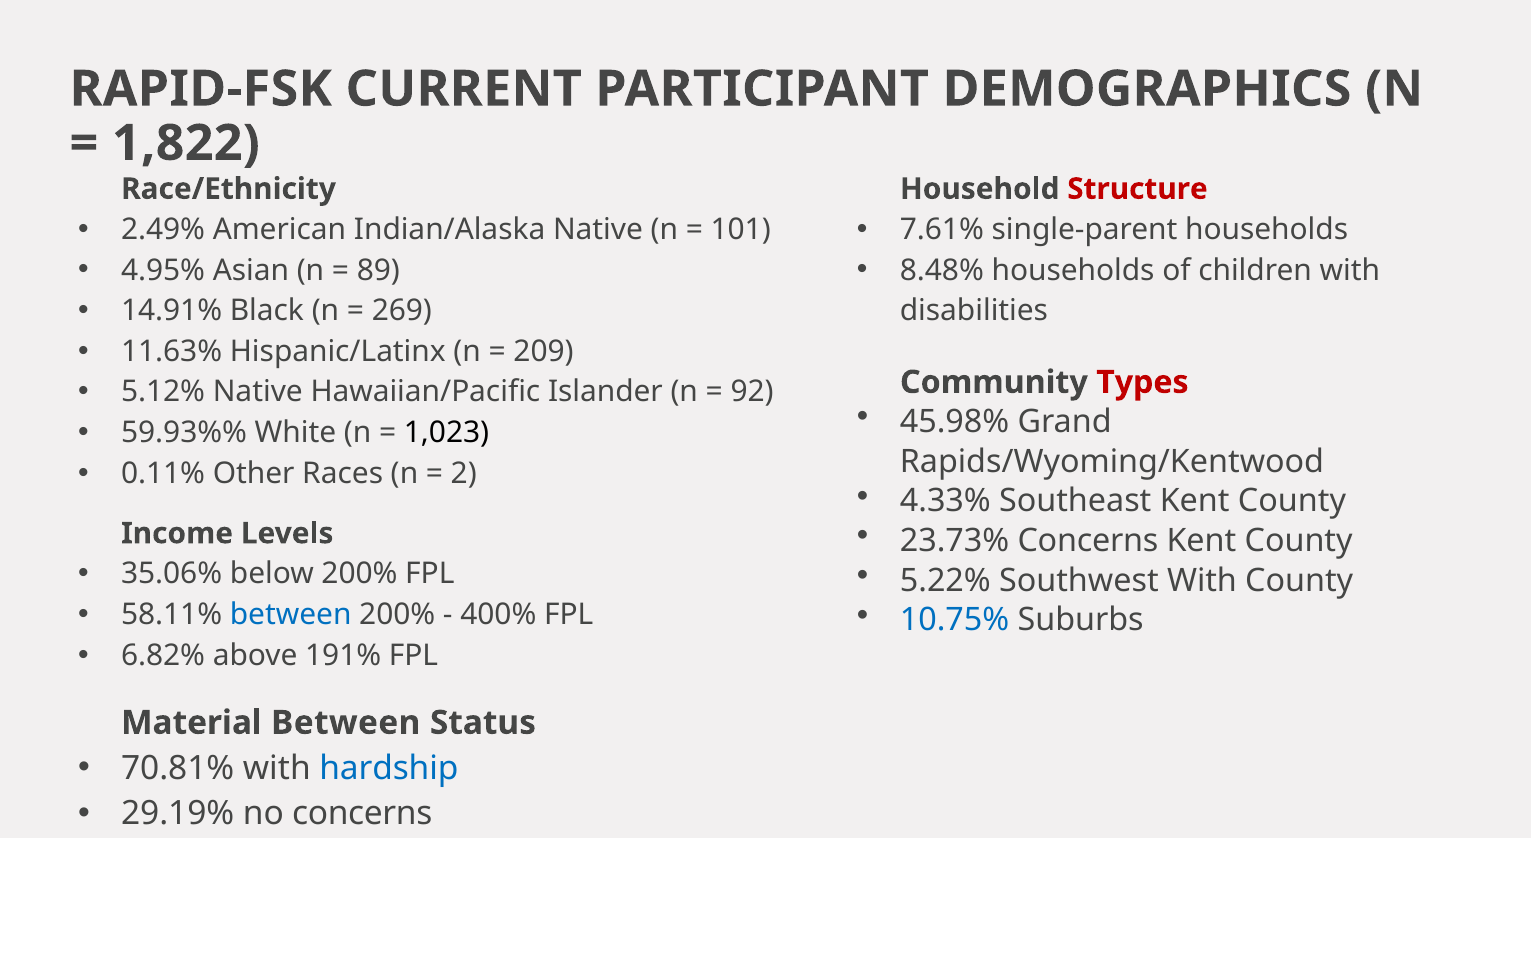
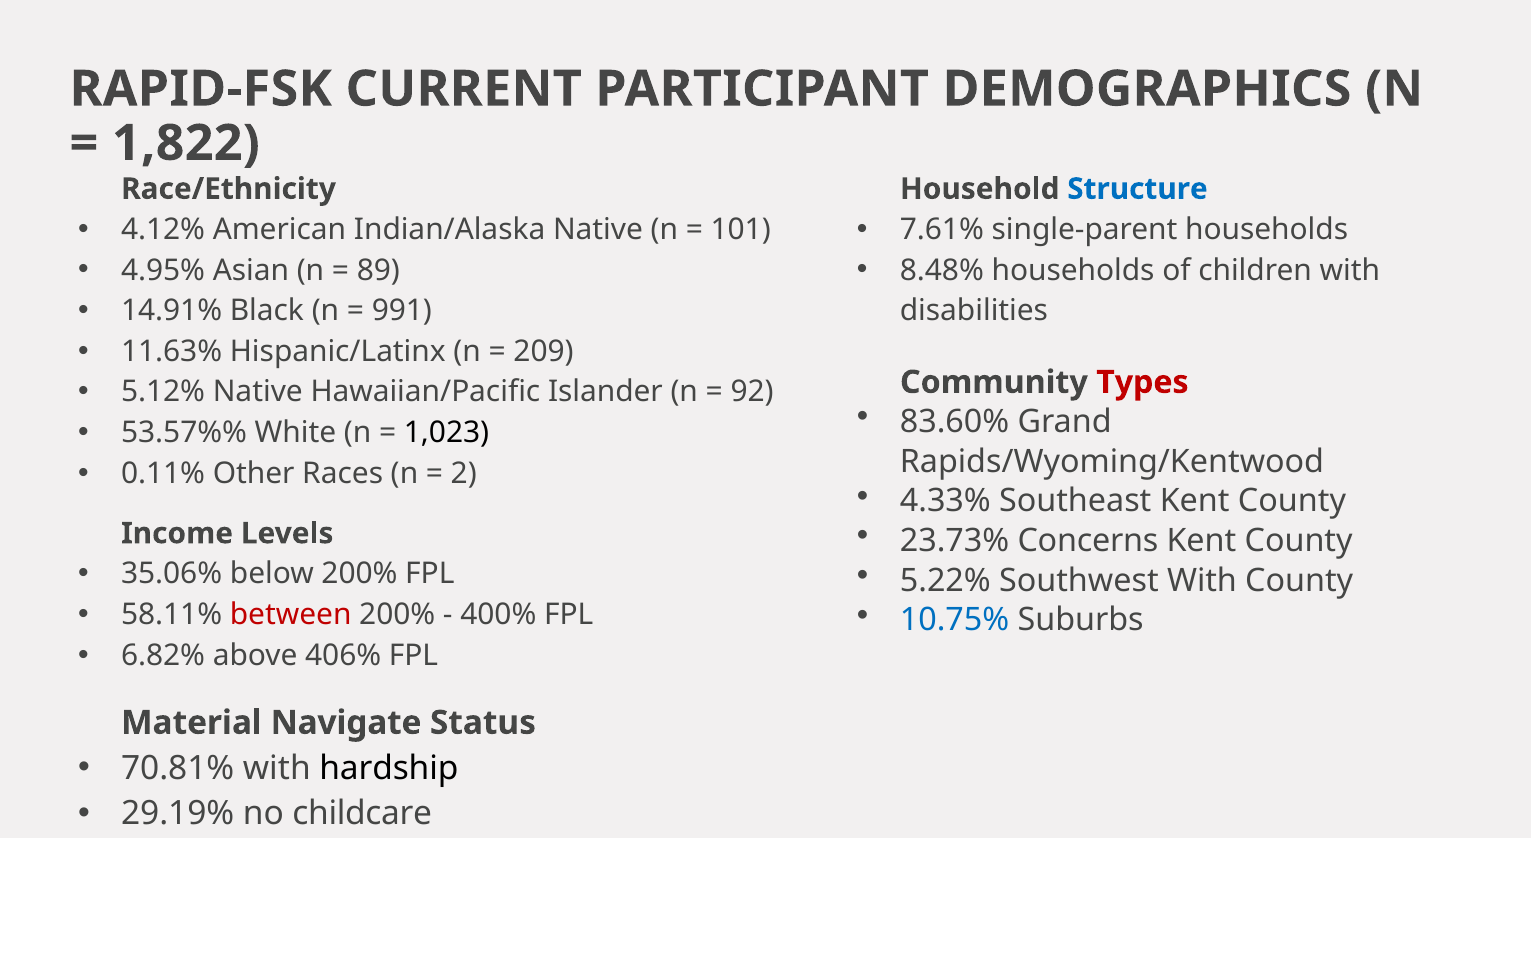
Structure colour: red -> blue
2.49%: 2.49% -> 4.12%
269: 269 -> 991
45.98%: 45.98% -> 83.60%
59.93%%: 59.93%% -> 53.57%%
between at (291, 615) colour: blue -> red
191%: 191% -> 406%
Material Between: Between -> Navigate
hardship colour: blue -> black
no concerns: concerns -> childcare
